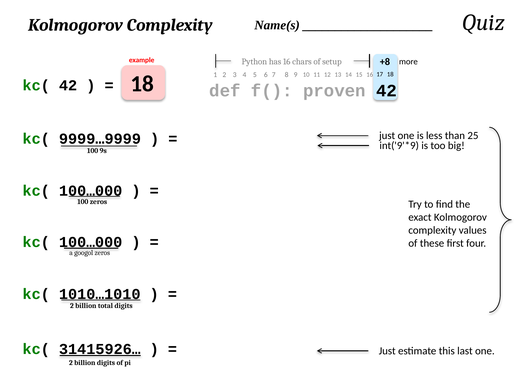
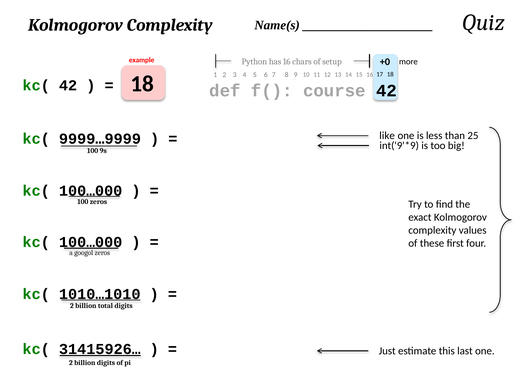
+8: +8 -> +0
proven: proven -> course
just at (387, 135): just -> like
